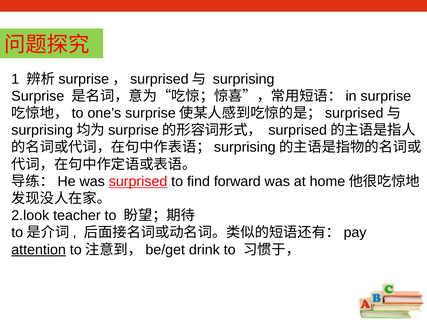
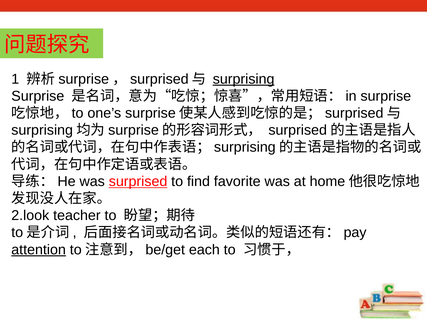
surprising underline: none -> present
forward: forward -> favorite
drink: drink -> each
